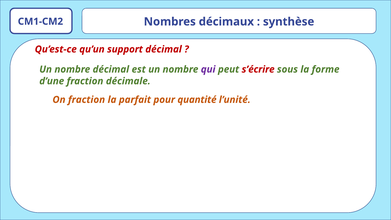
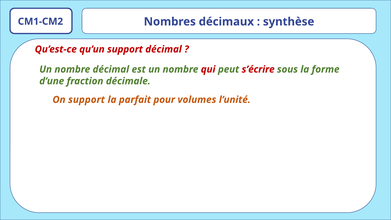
qui colour: purple -> red
On fraction: fraction -> support
quantité: quantité -> volumes
